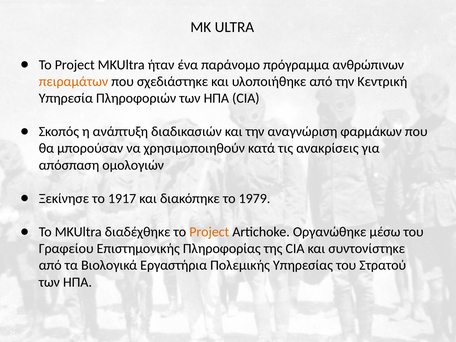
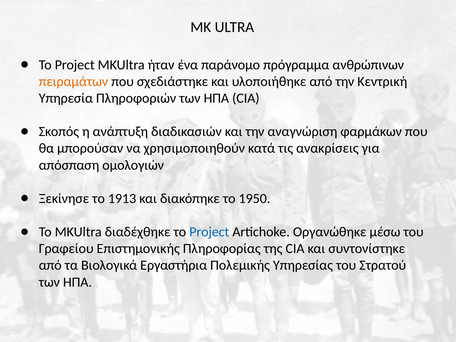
1917: 1917 -> 1913
1979: 1979 -> 1950
Project at (209, 232) colour: orange -> blue
